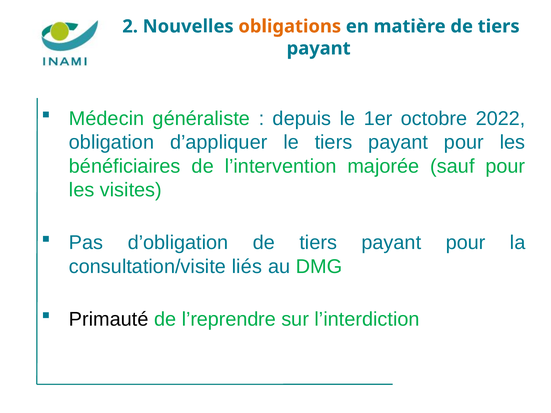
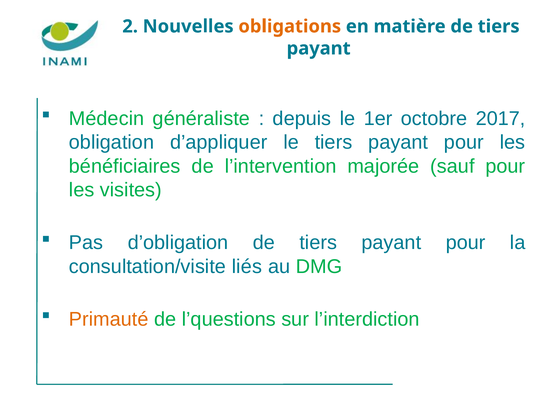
2022: 2022 -> 2017
Primauté colour: black -> orange
l’reprendre: l’reprendre -> l’questions
